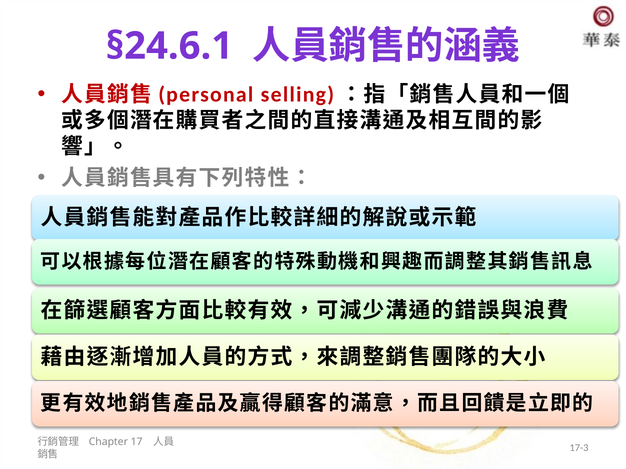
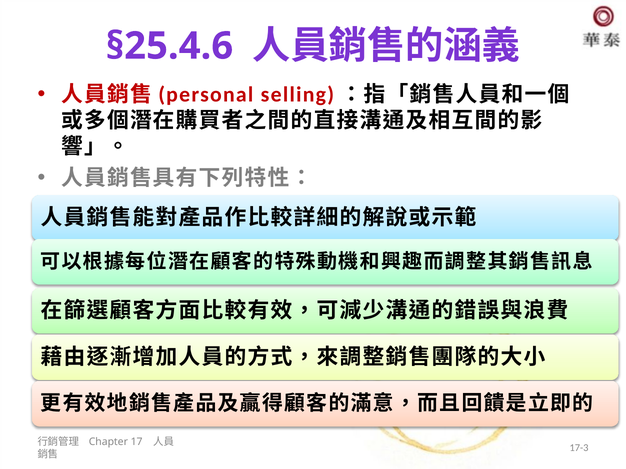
§24.6.1: §24.6.1 -> §25.4.6
